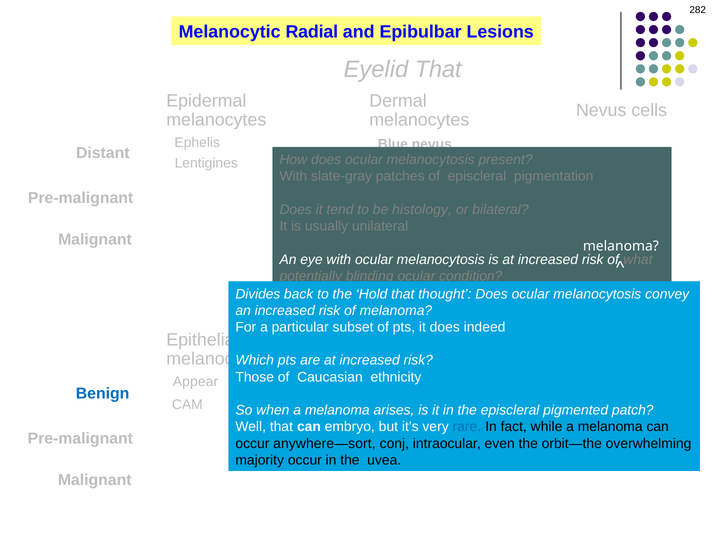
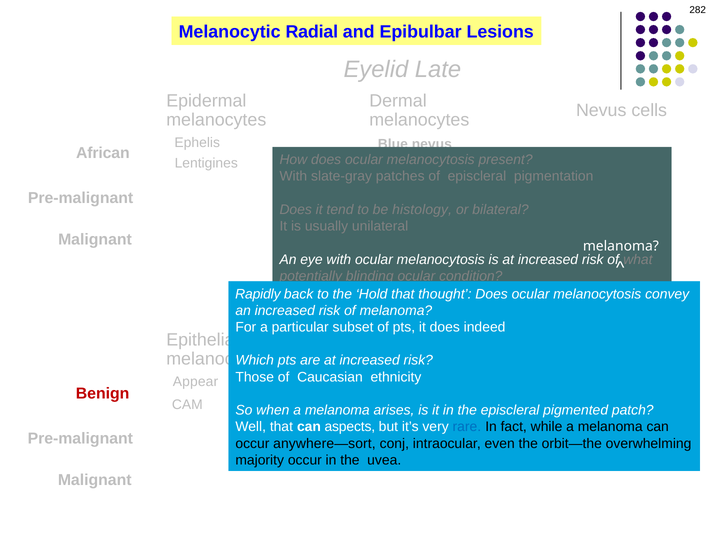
Eyelid That: That -> Late
Distant at (103, 153): Distant -> African
Divides: Divides -> Rapidly
Benign colour: blue -> red
embryo: embryo -> aspects
